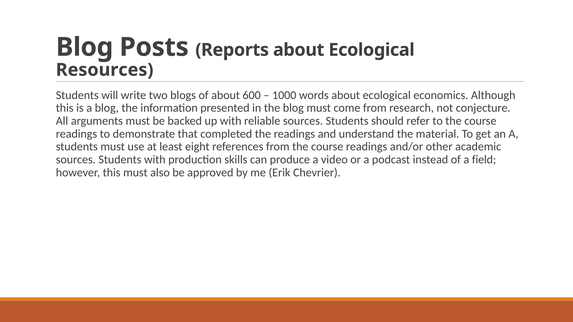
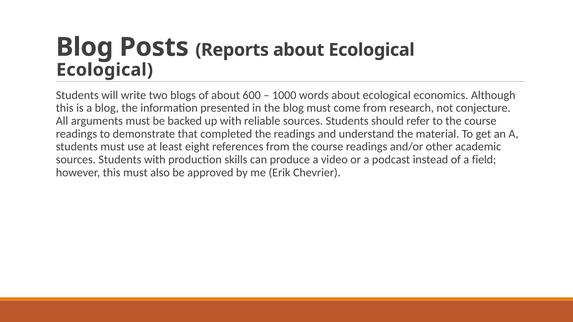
Resources at (105, 70): Resources -> Ecological
